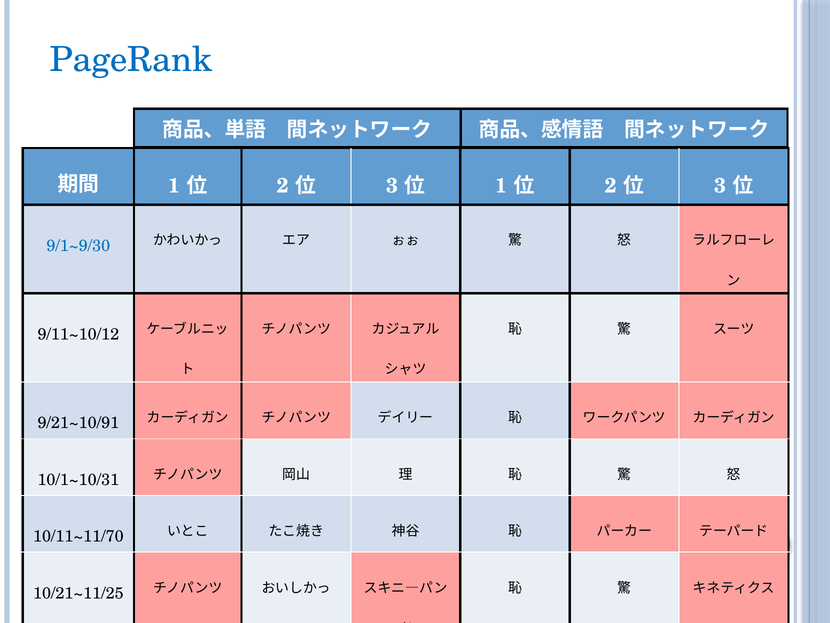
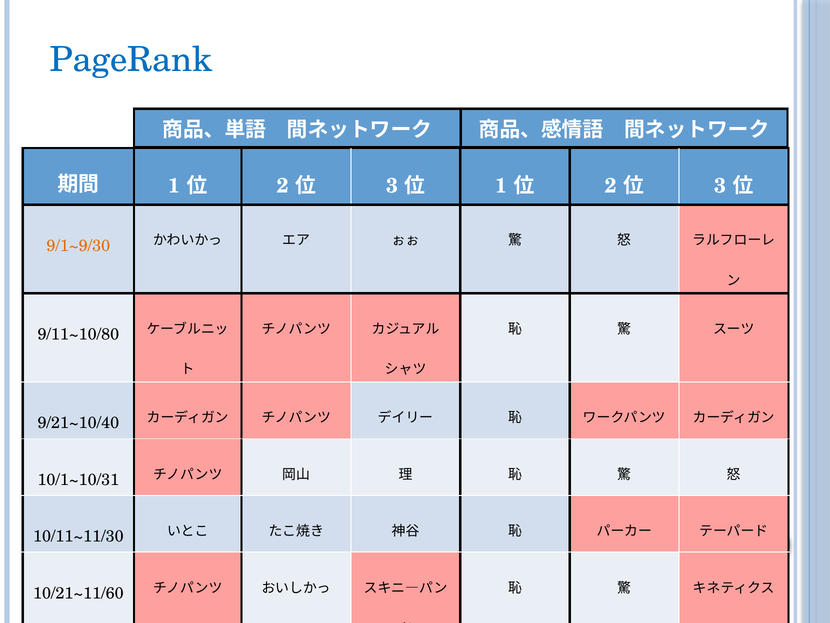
9/1~9/30 colour: blue -> orange
9/11~10/12: 9/11~10/12 -> 9/11~10/80
9/21~10/91: 9/21~10/91 -> 9/21~10/40
10/11~11/70: 10/11~11/70 -> 10/11~11/30
10/21~11/25: 10/21~11/25 -> 10/21~11/60
